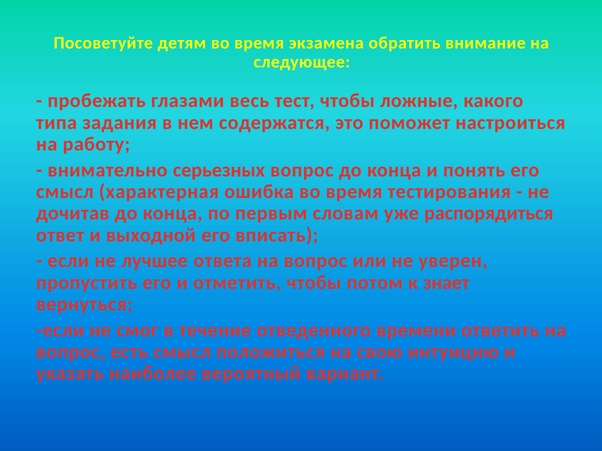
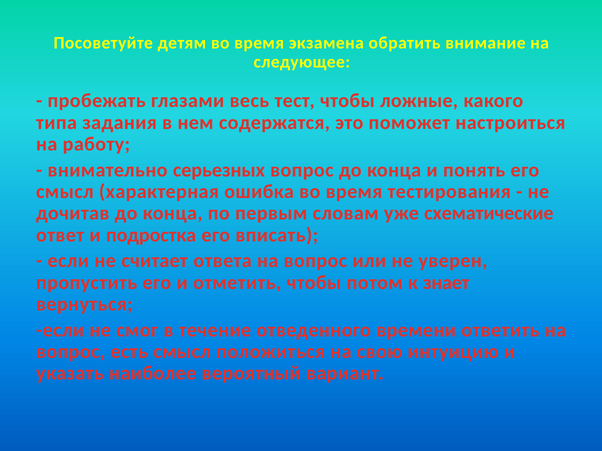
распорядиться: распорядиться -> схематические
выходной: выходной -> подростка
лучшее: лучшее -> считает
